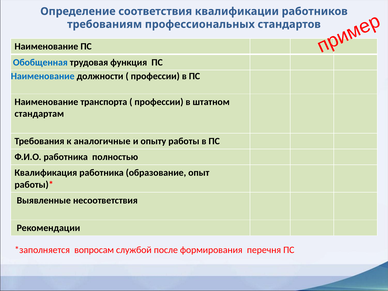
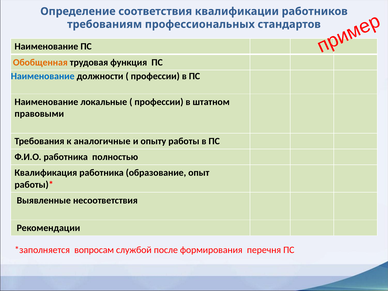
Обобщенная colour: blue -> orange
транспорта: транспорта -> локальные
стандартам: стандартам -> правовыми
